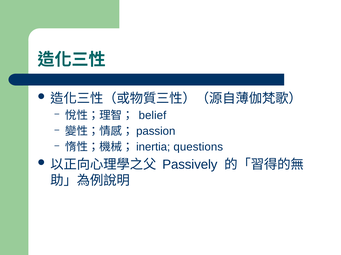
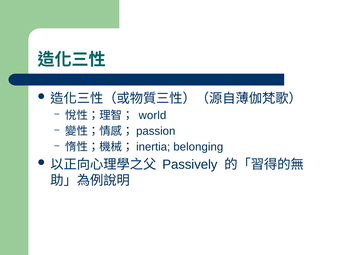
belief: belief -> world
questions: questions -> belonging
